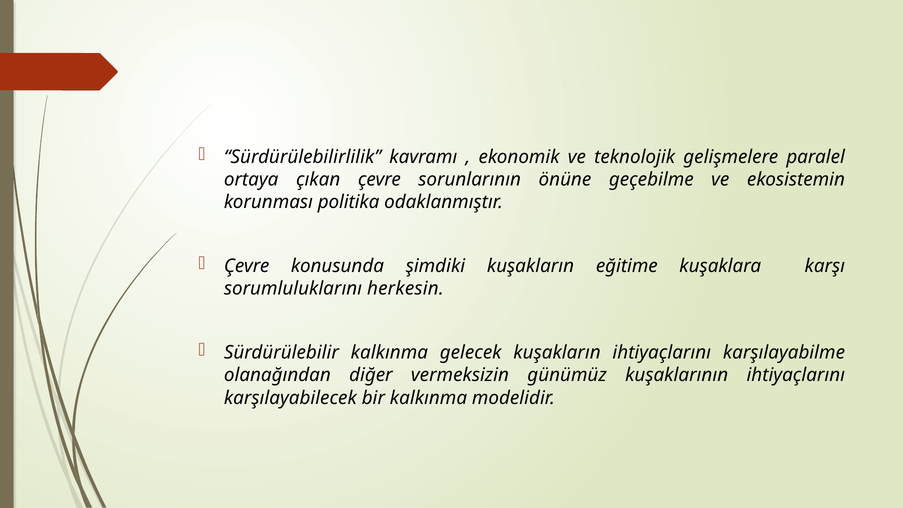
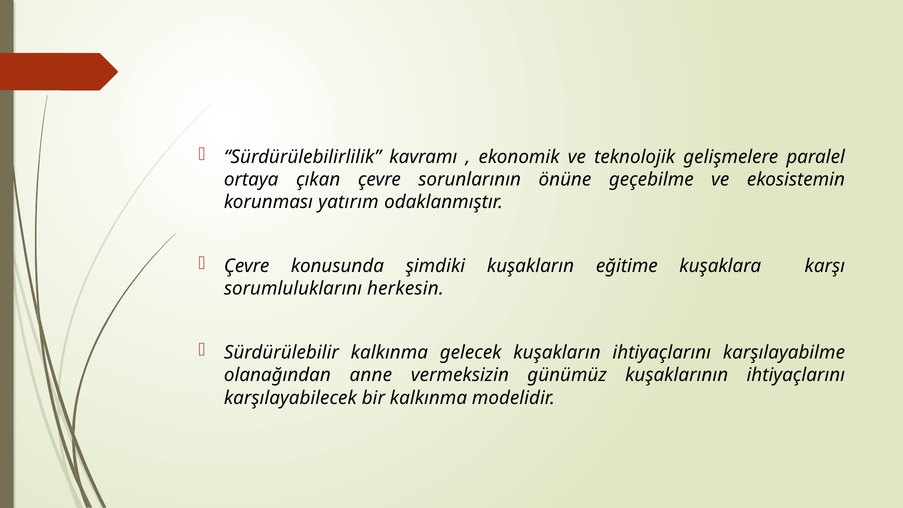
politika: politika -> yatırım
diğer: diğer -> anne
